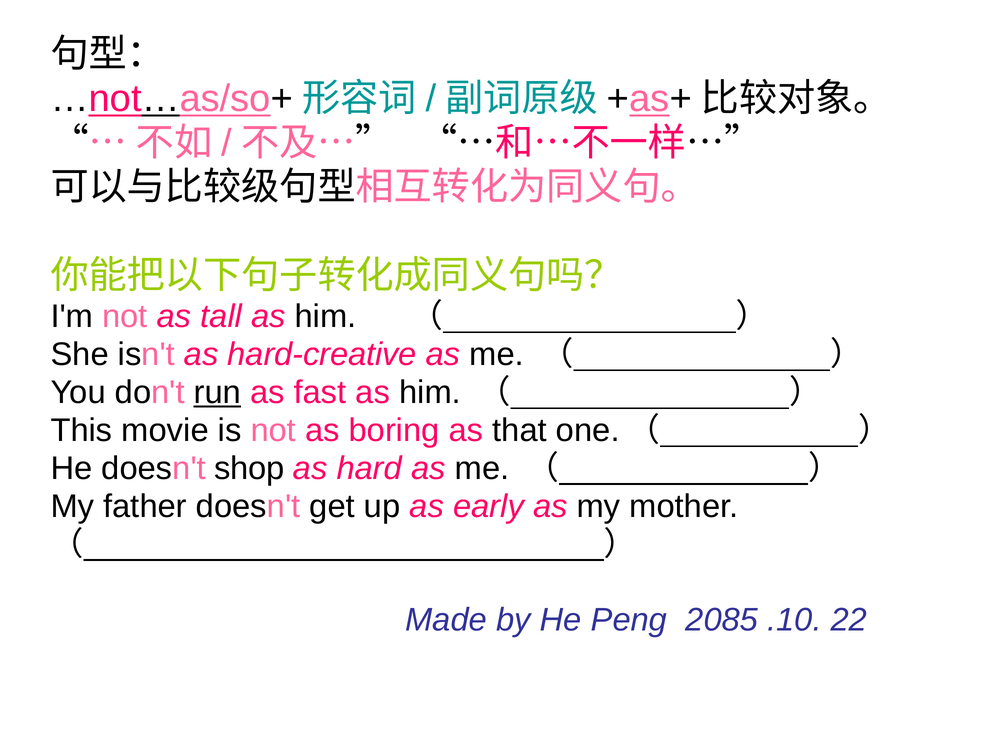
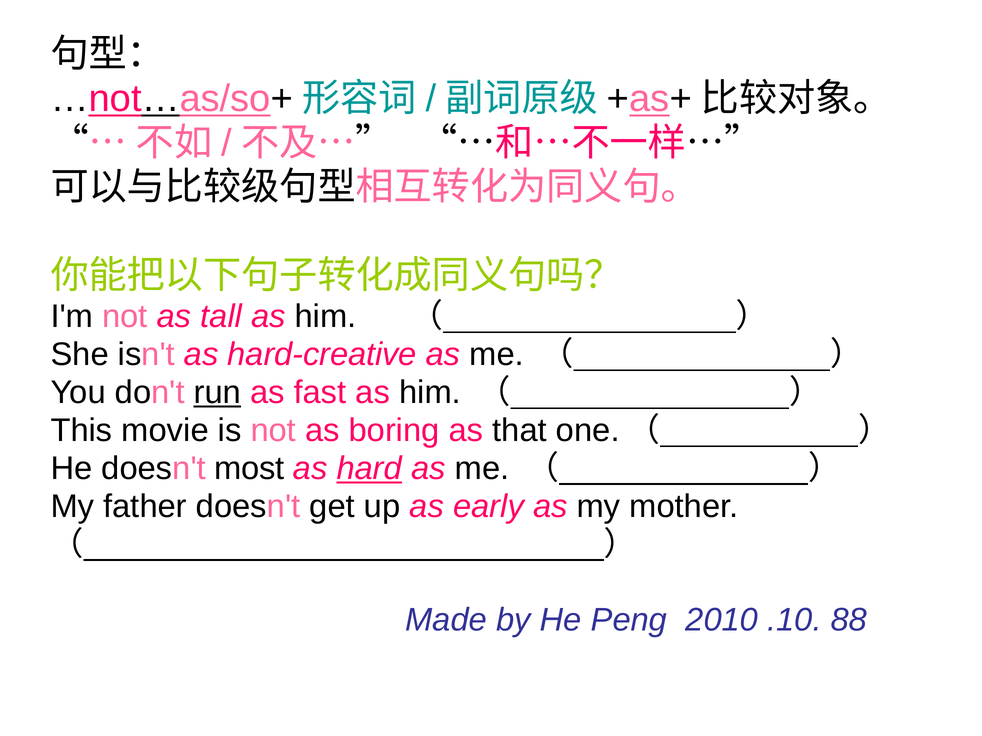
shop: shop -> most
hard underline: none -> present
2085: 2085 -> 2010
22: 22 -> 88
